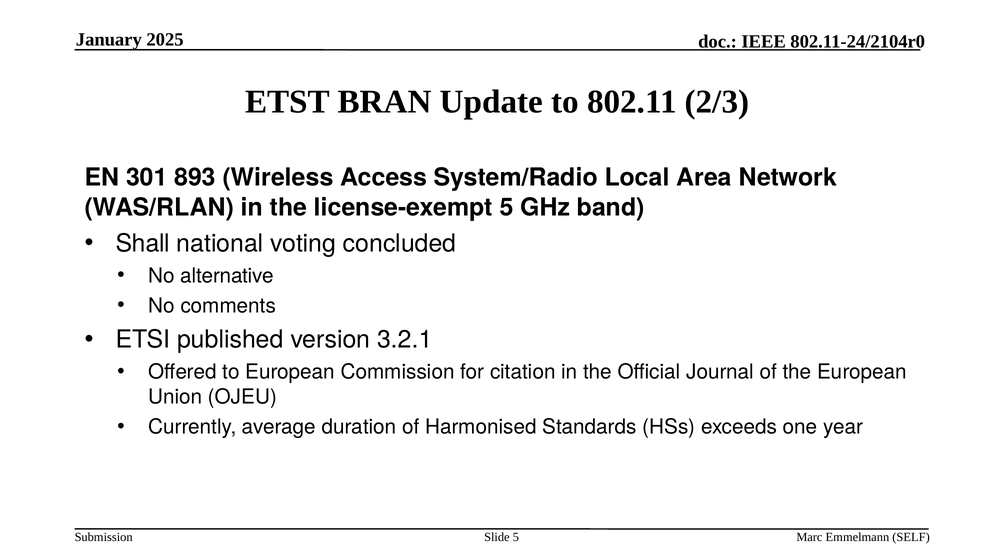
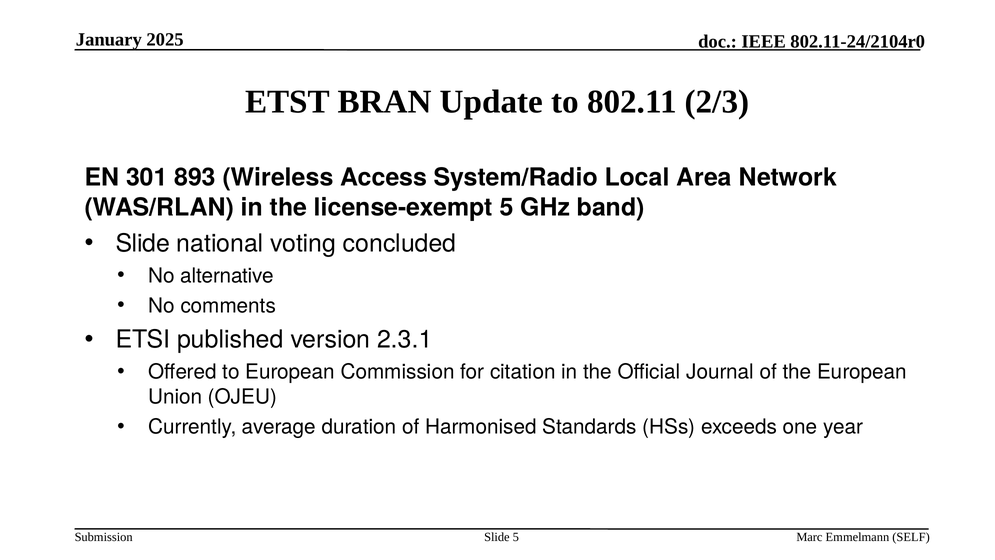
Shall at (143, 243): Shall -> Slide
3.2.1: 3.2.1 -> 2.3.1
